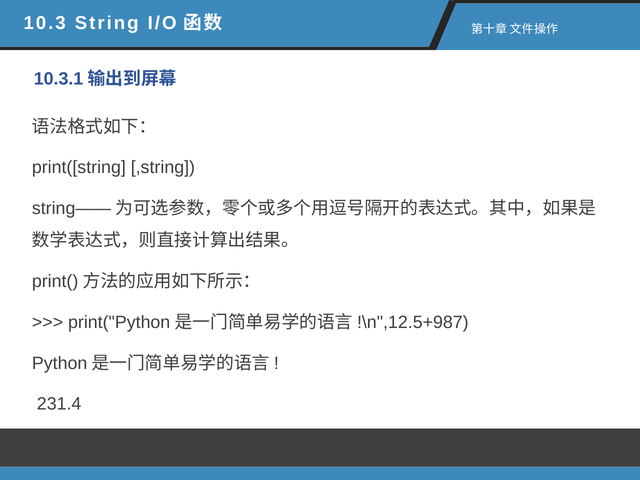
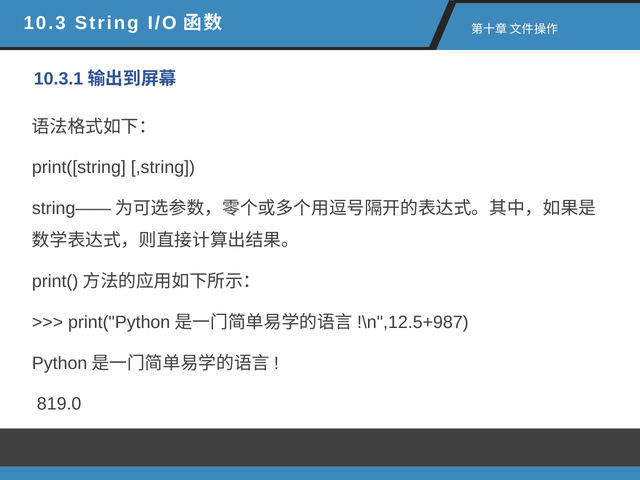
231.4: 231.4 -> 819.0
